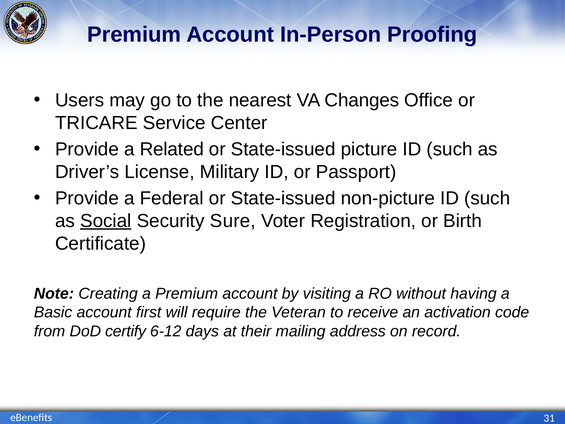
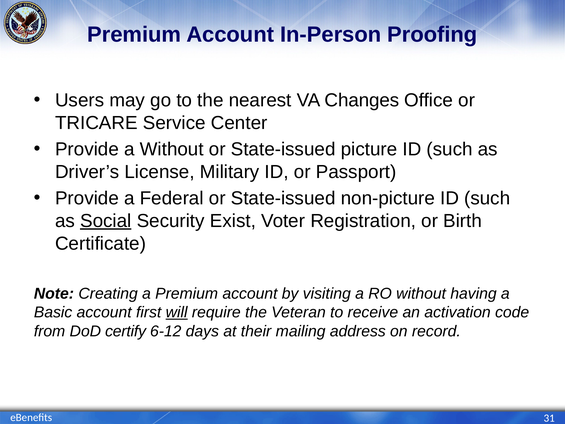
a Related: Related -> Without
Sure: Sure -> Exist
will underline: none -> present
